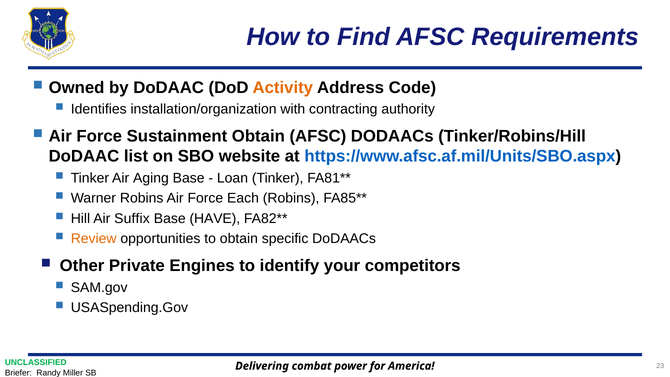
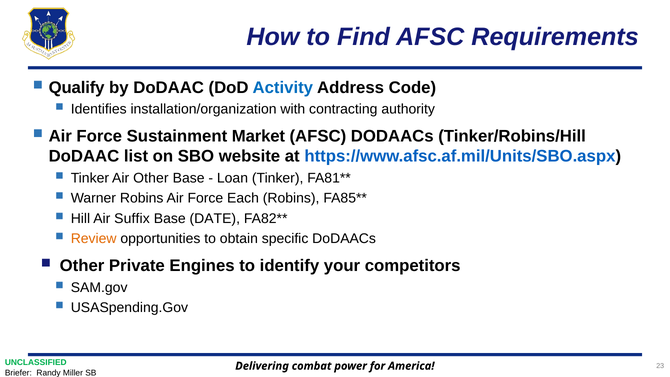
Owned: Owned -> Qualify
Activity colour: orange -> blue
Sustainment Obtain: Obtain -> Market
Air Aging: Aging -> Other
HAVE: HAVE -> DATE
